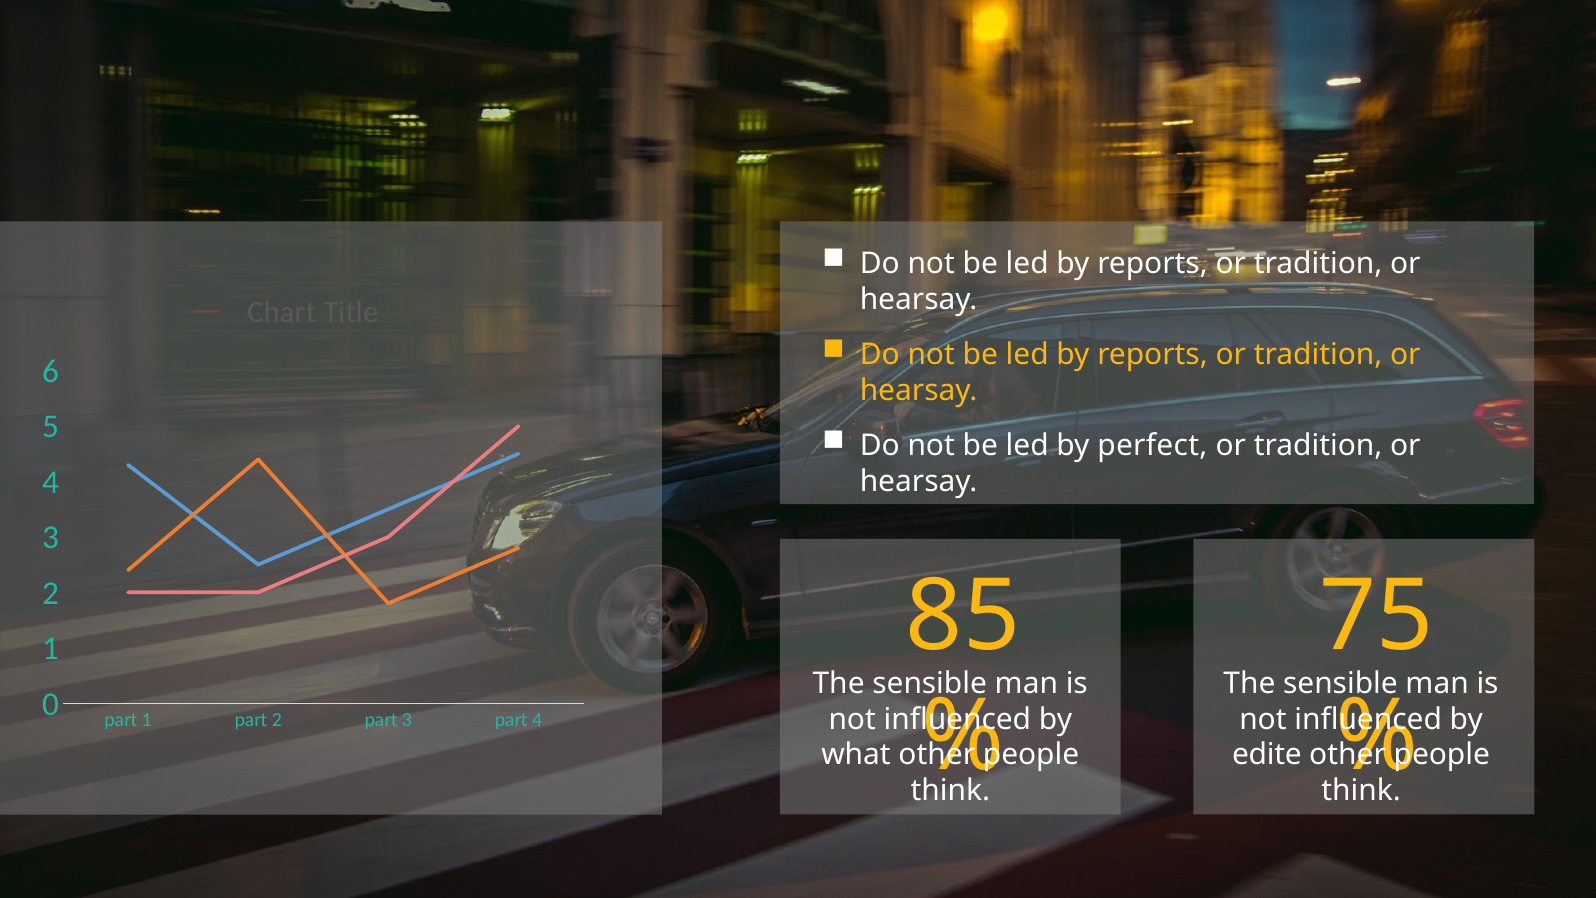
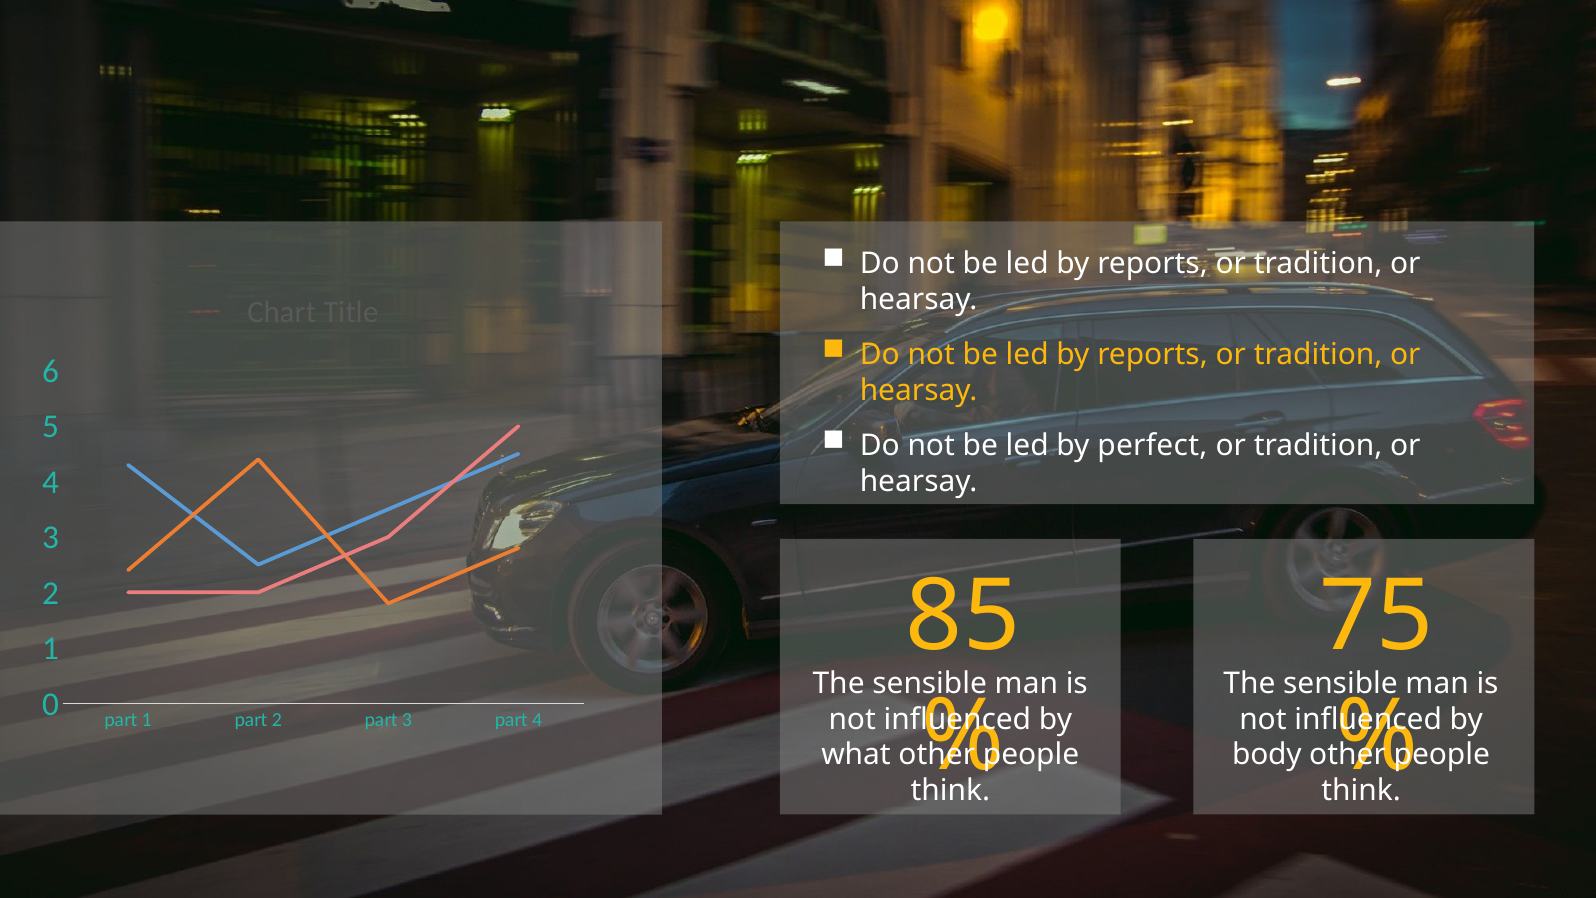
edite: edite -> body
